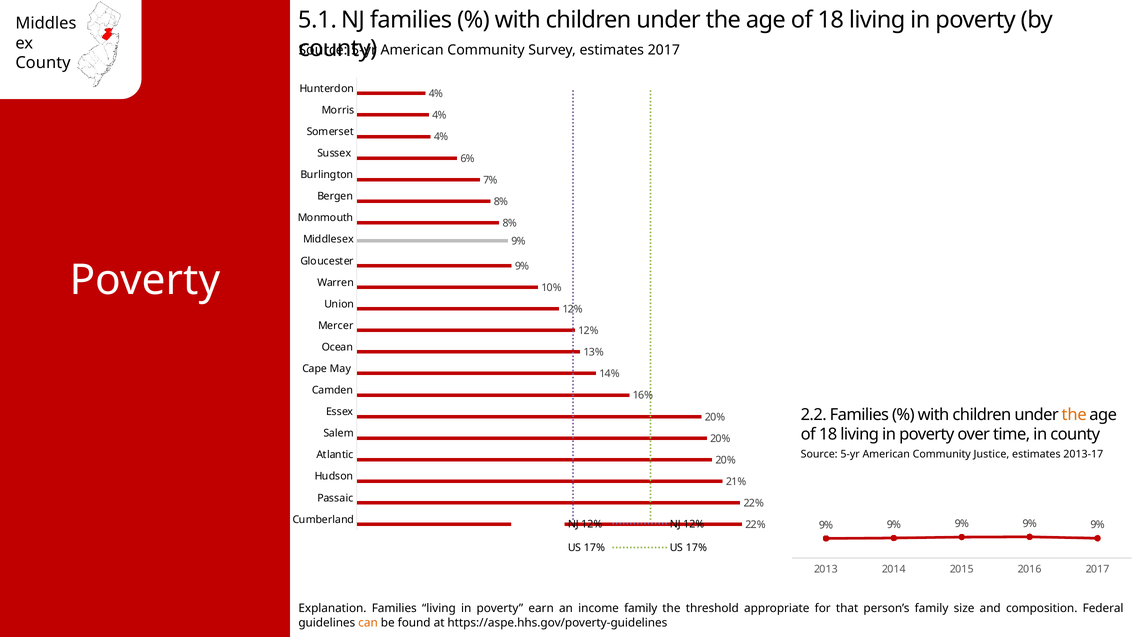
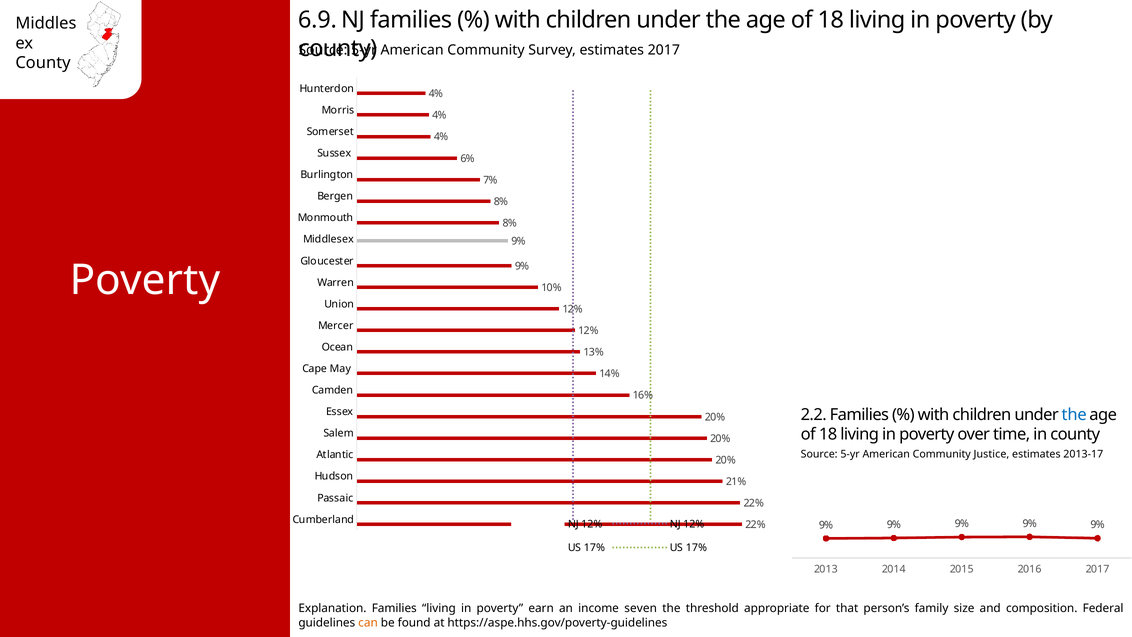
5.1: 5.1 -> 6.9
the at (1074, 414) colour: orange -> blue
income family: family -> seven
